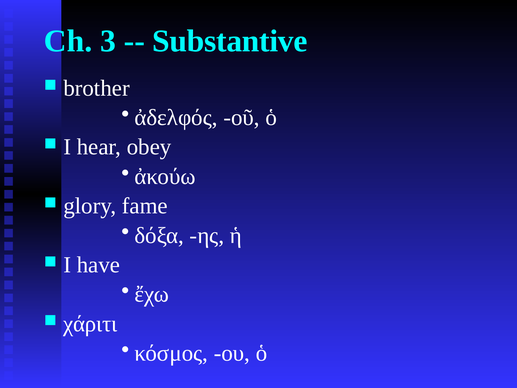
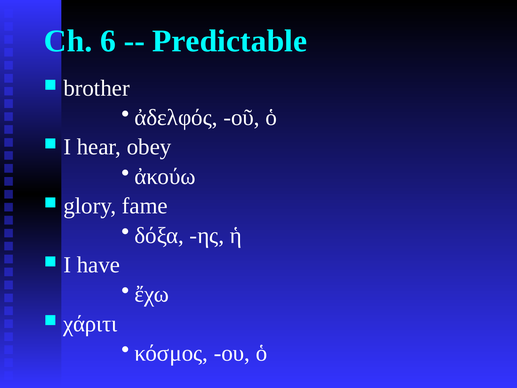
3: 3 -> 6
Substantive: Substantive -> Predictable
